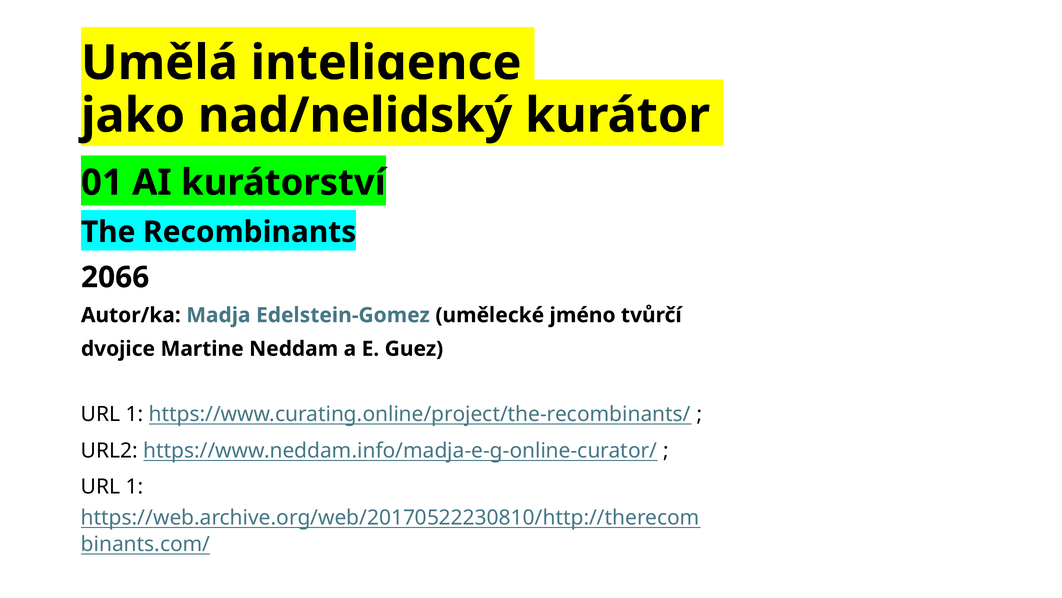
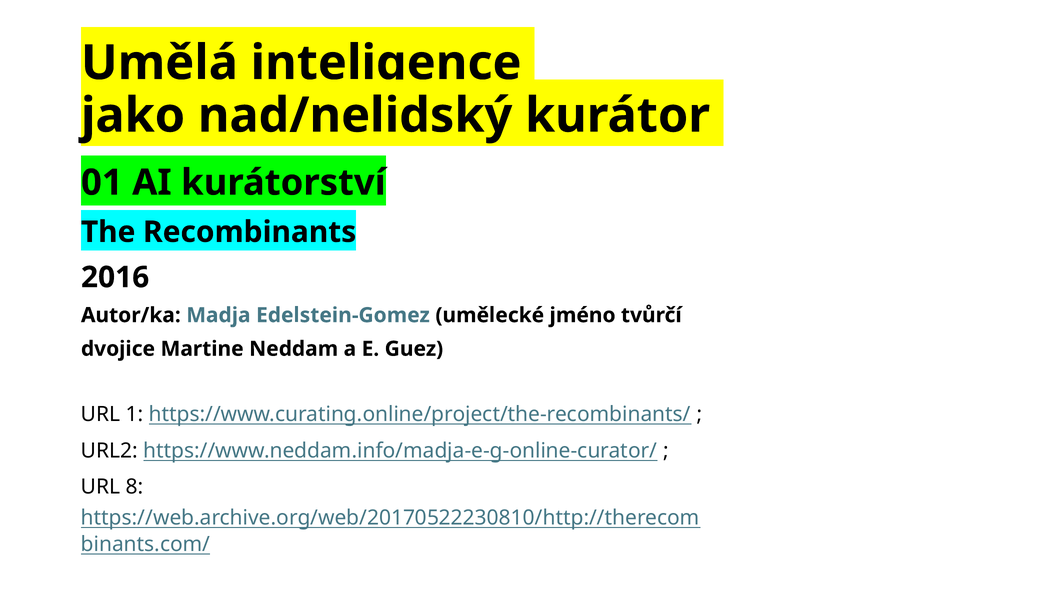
2066: 2066 -> 2016
1 at (135, 486): 1 -> 8
